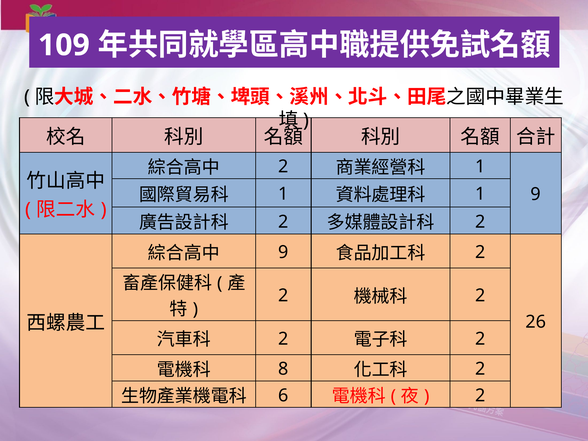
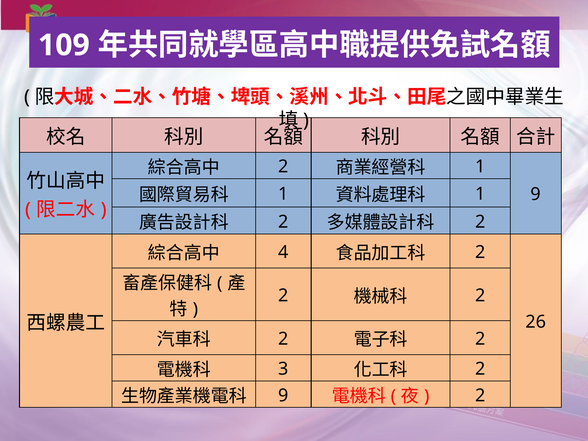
9 at (283, 252): 9 -> 4
8: 8 -> 3
6 at (283, 395): 6 -> 9
